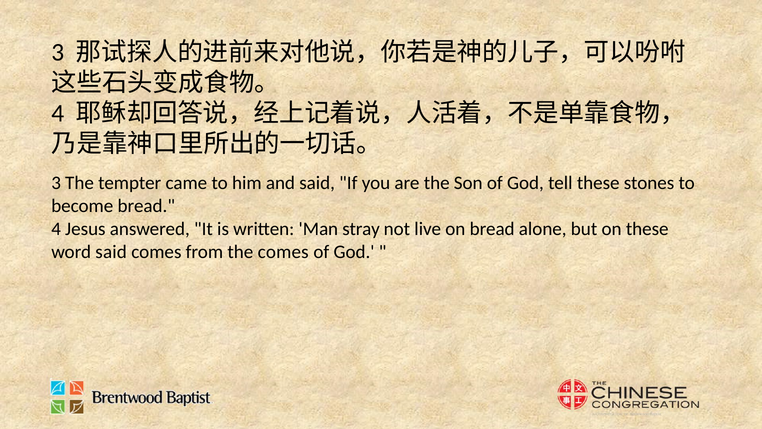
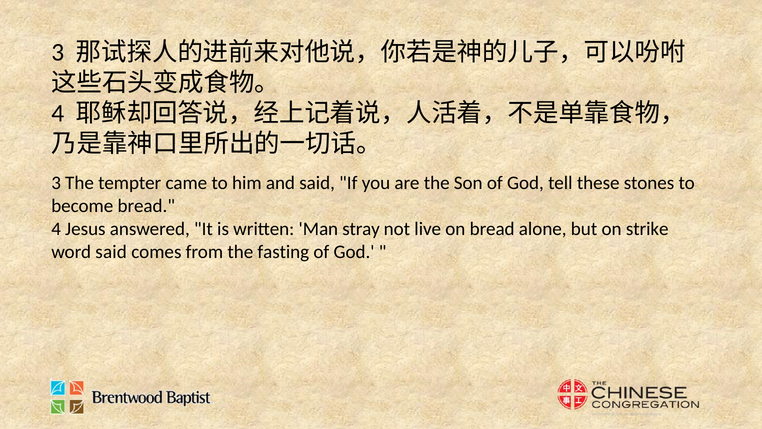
on these: these -> strike
the comes: comes -> fasting
